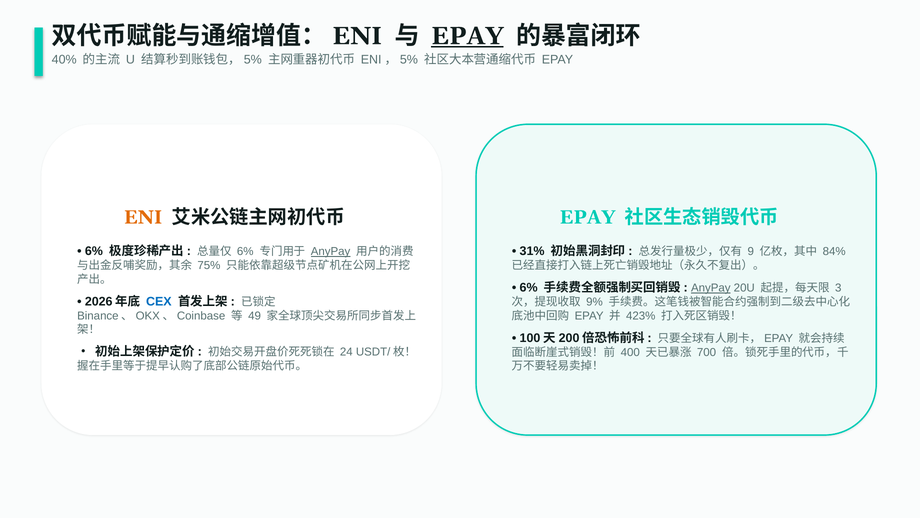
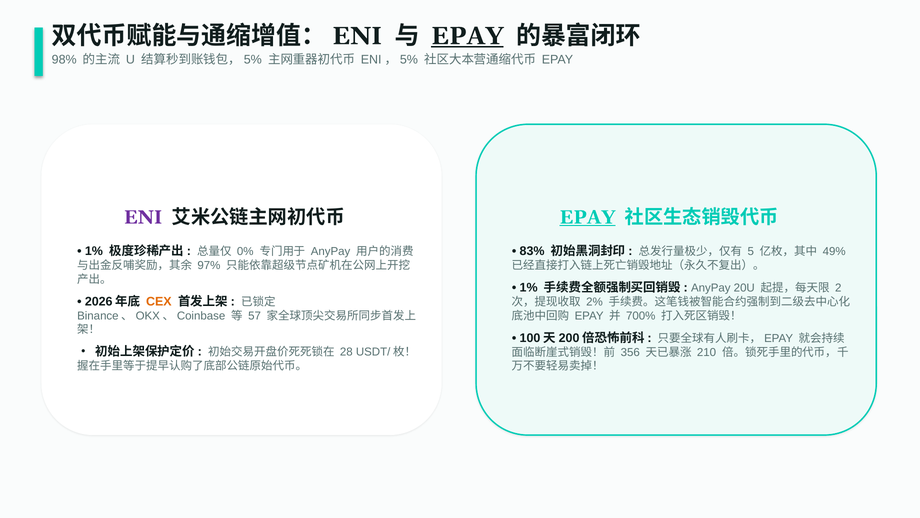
40%: 40% -> 98%
ENI colour: orange -> purple
EPAY at (587, 217) underline: none -> present
6% at (94, 251): 6% -> 1%
6% at (245, 251): 6% -> 0%
AnyPay at (331, 251) underline: present -> none
31%: 31% -> 83%
9: 9 -> 5
84%: 84% -> 49%
75%: 75% -> 97%
6% at (529, 287): 6% -> 1%
AnyPay at (711, 288) underline: present -> none
3: 3 -> 2
CEX colour: blue -> orange
9%: 9% -> 2%
49: 49 -> 57
423%: 423% -> 700%
24: 24 -> 28
400: 400 -> 356
700: 700 -> 210
